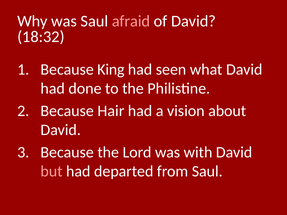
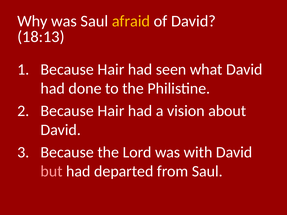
afraid colour: pink -> yellow
18:32: 18:32 -> 18:13
King at (111, 70): King -> Hair
